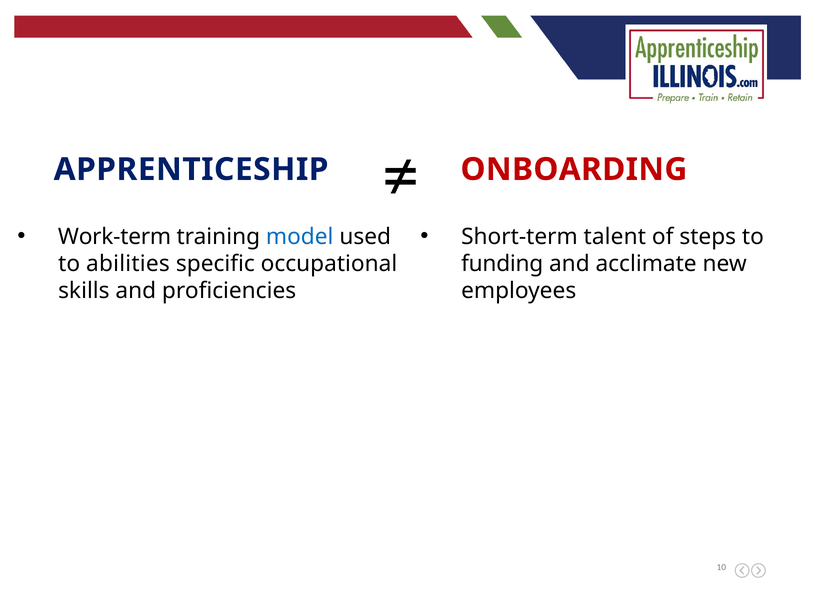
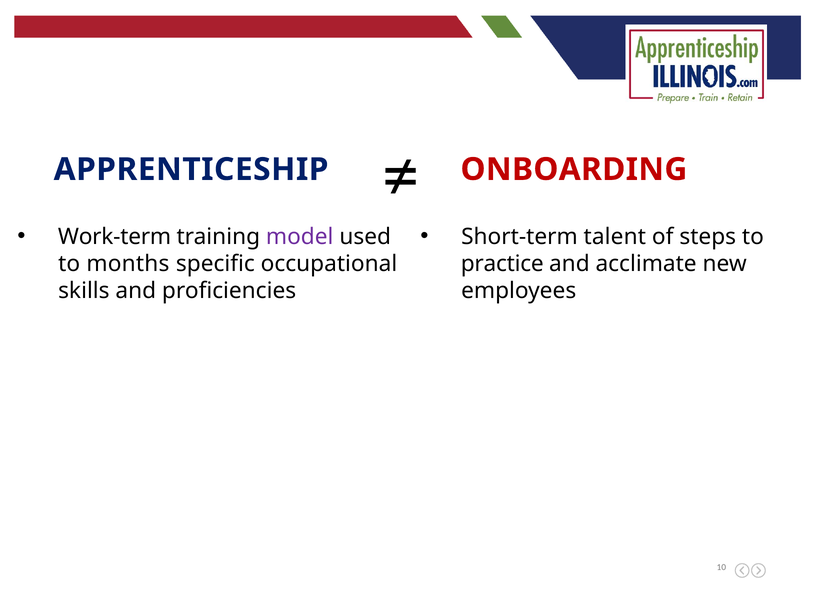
model colour: blue -> purple
abilities: abilities -> months
funding: funding -> practice
